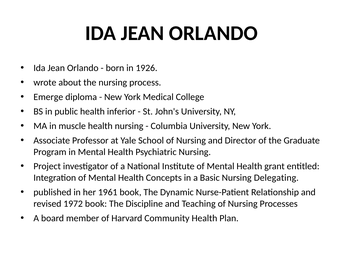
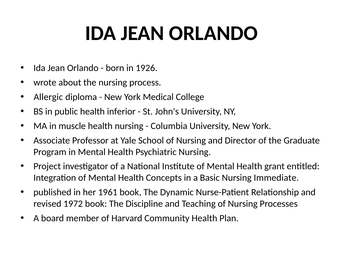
Emerge: Emerge -> Allergic
Delegating: Delegating -> Immediate
